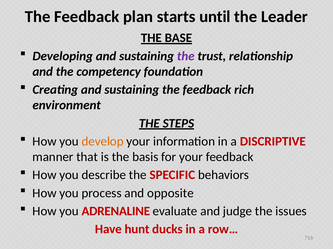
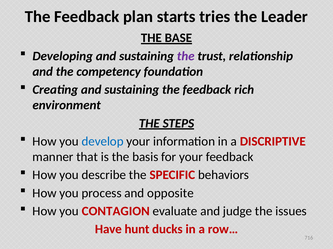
until: until -> tries
develop colour: orange -> blue
ADRENALINE: ADRENALINE -> CONTAGION
